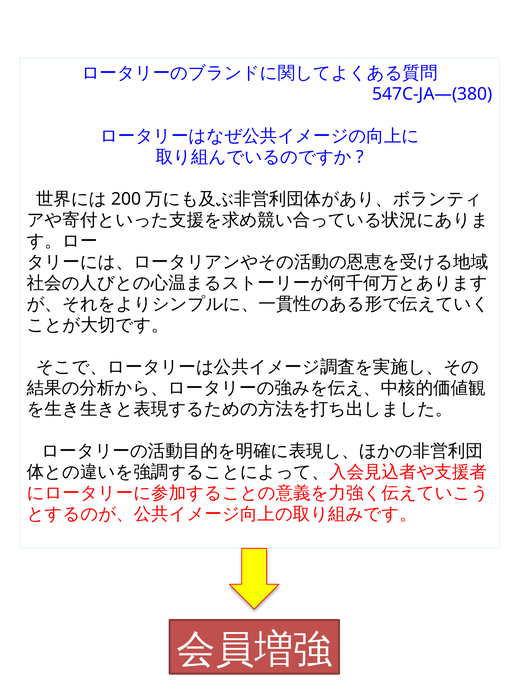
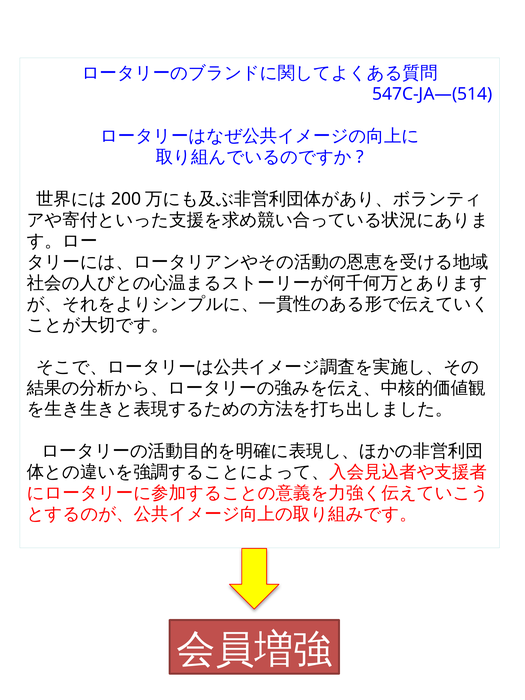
547C-JA—(380: 547C-JA—(380 -> 547C-JA—(514
